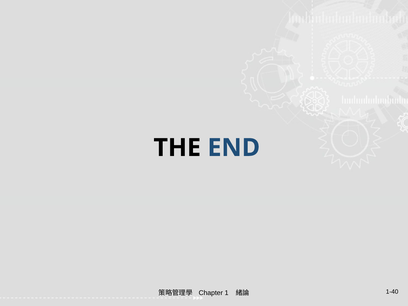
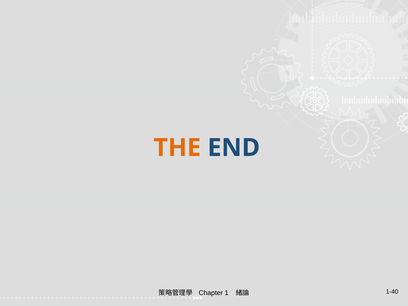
THE colour: black -> orange
